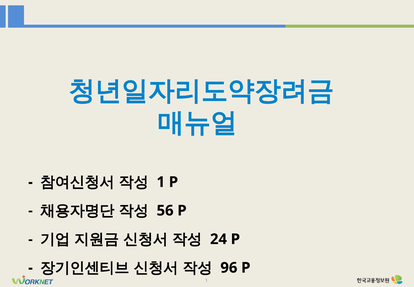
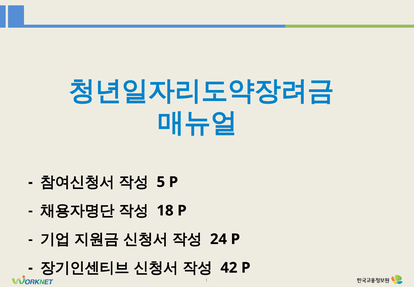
1 at (161, 182): 1 -> 5
56: 56 -> 18
96: 96 -> 42
